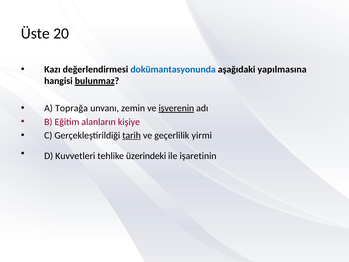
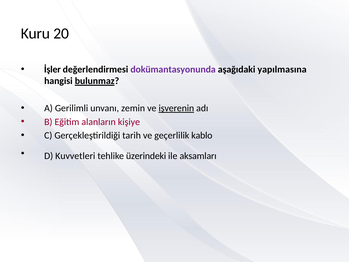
Üste: Üste -> Kuru
Kazı: Kazı -> İşler
dokümantasyonunda colour: blue -> purple
Toprağa: Toprağa -> Gerilimli
tarih underline: present -> none
yirmi: yirmi -> kablo
işaretinin: işaretinin -> aksamları
